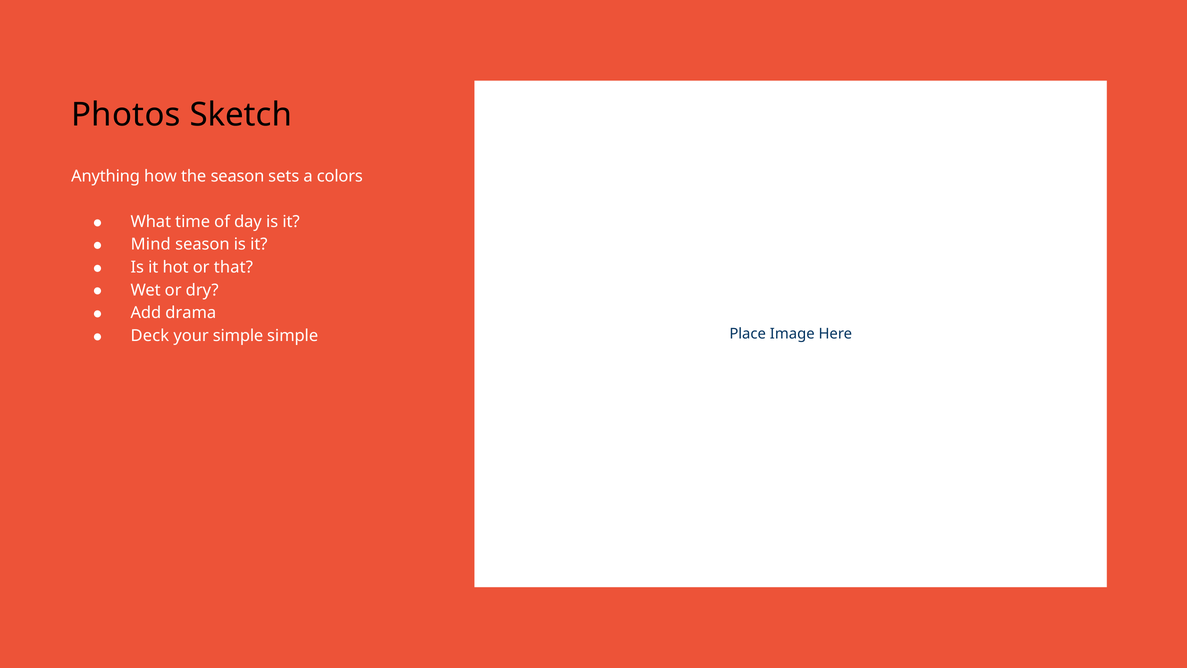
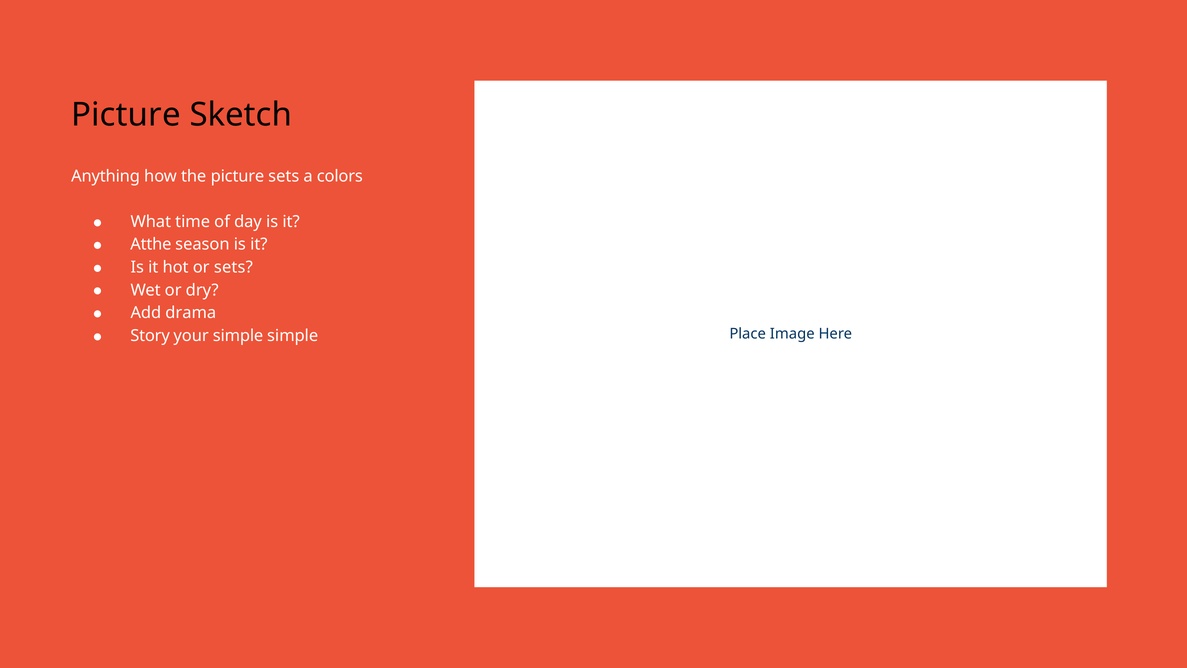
Photos at (126, 115): Photos -> Picture
the season: season -> picture
Mind: Mind -> Atthe
or that: that -> sets
Deck: Deck -> Story
